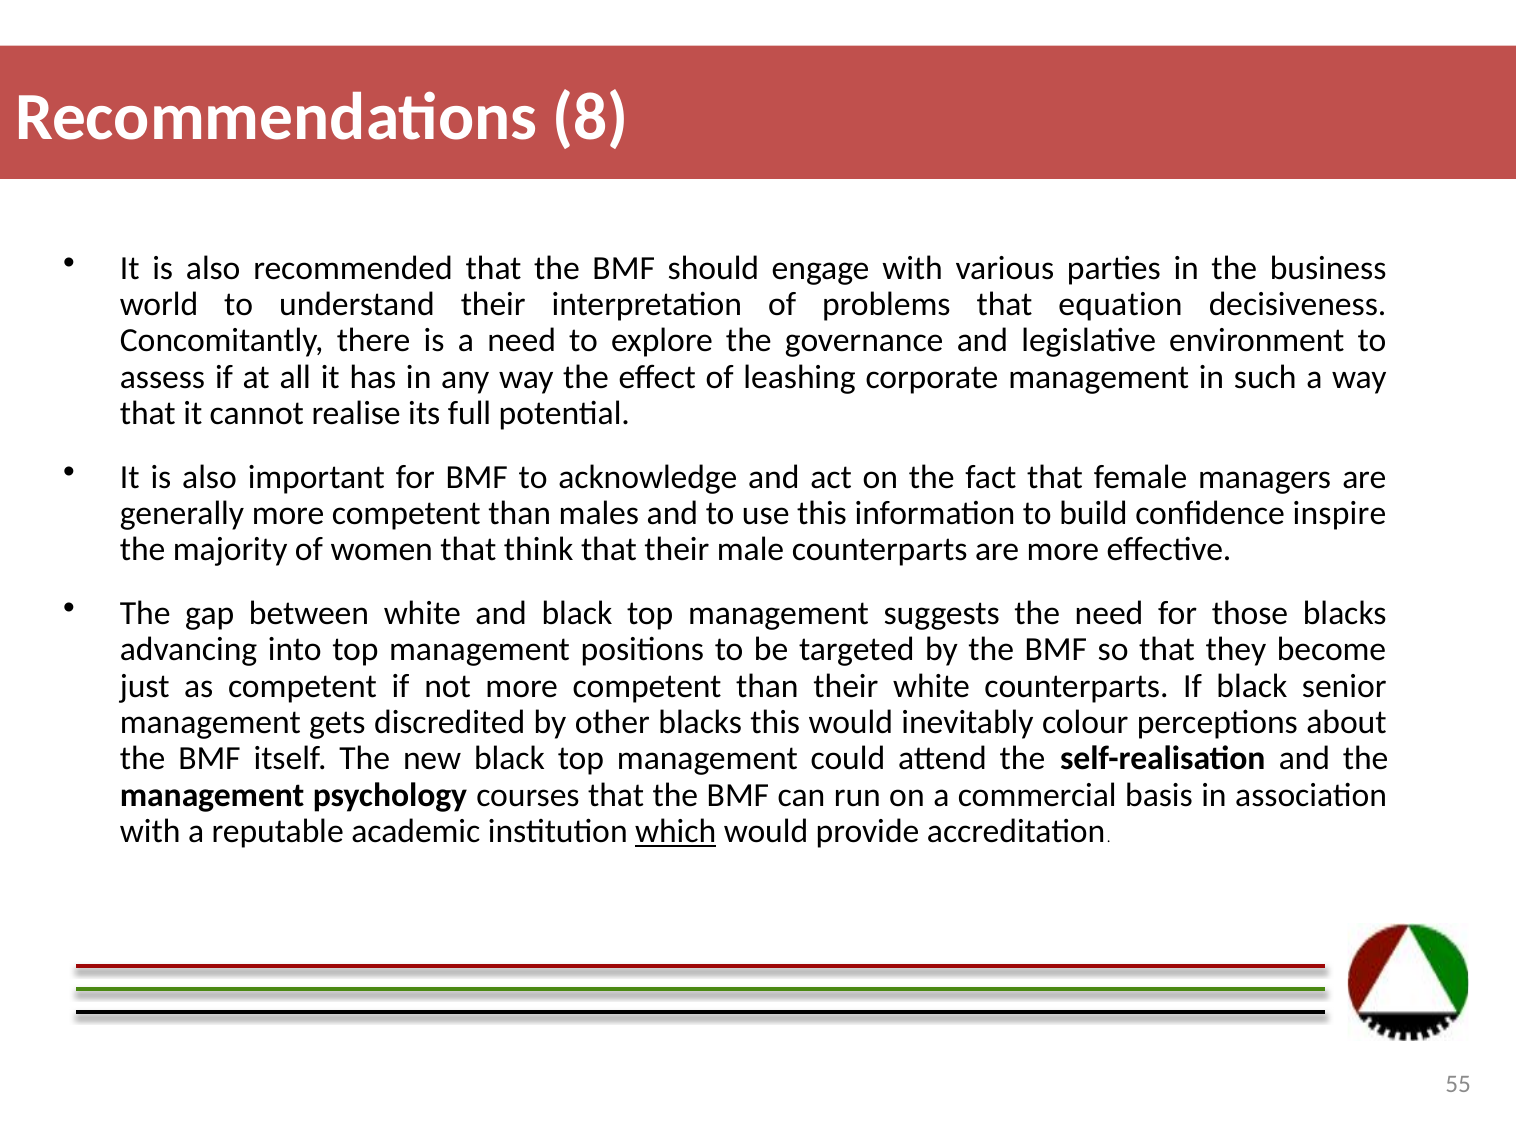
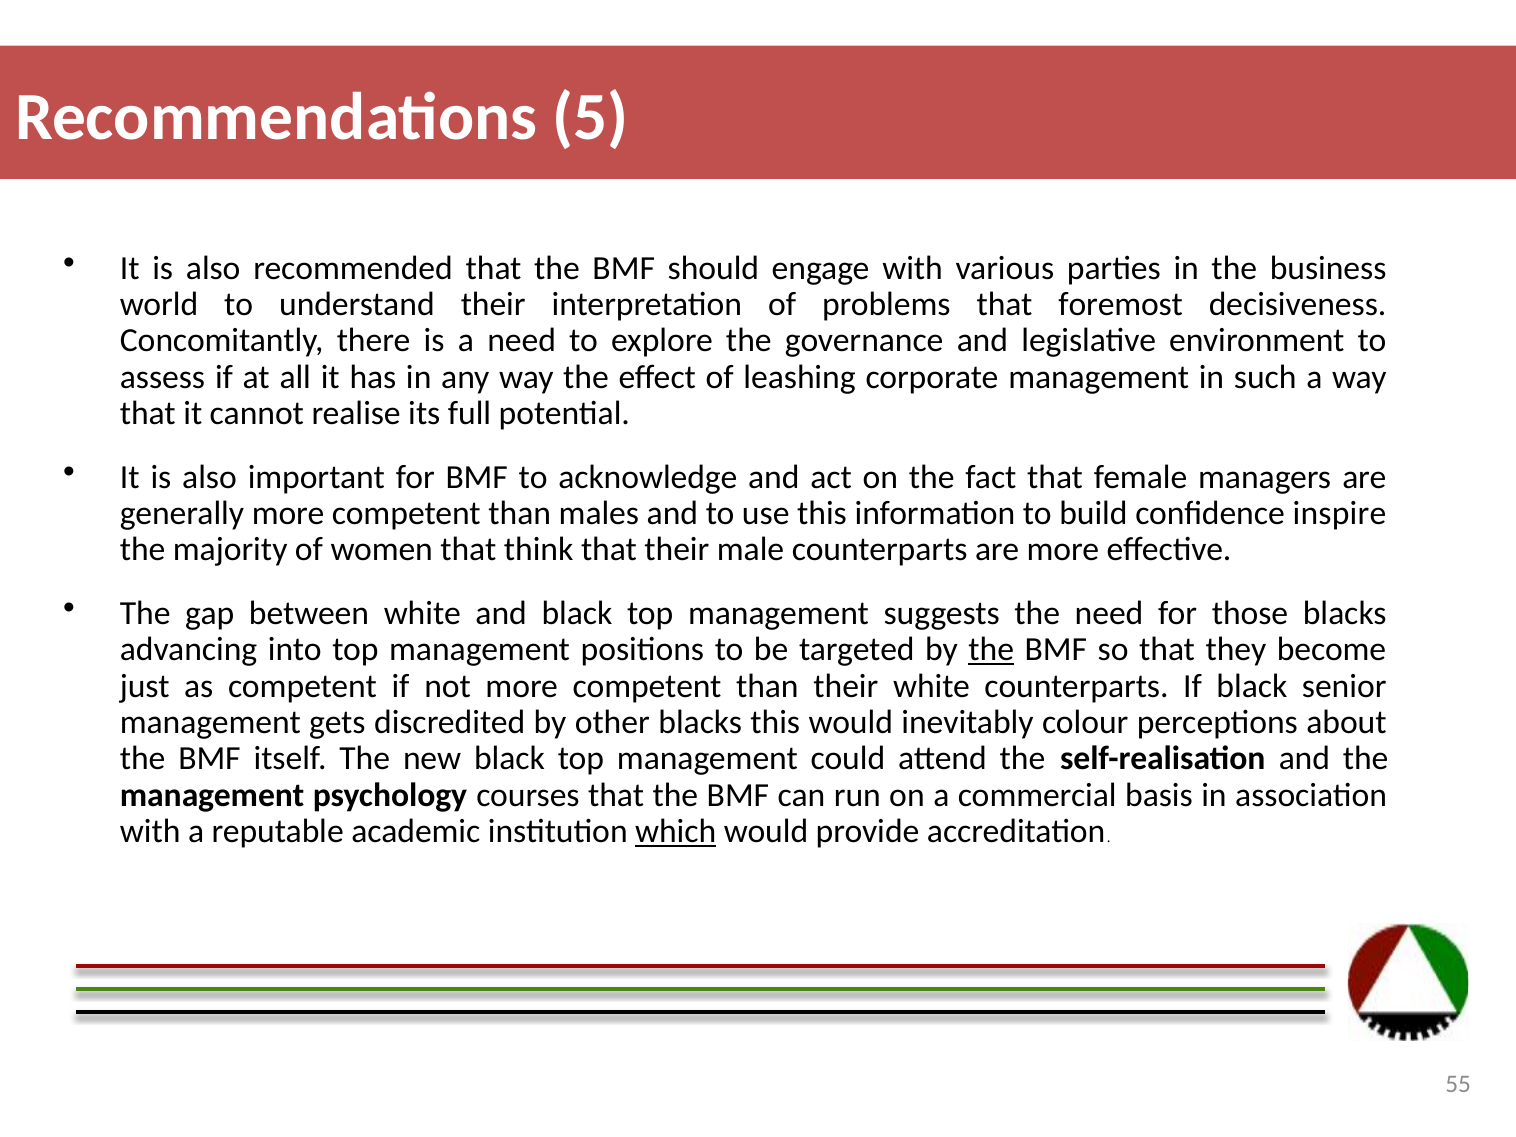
8: 8 -> 5
equation: equation -> foremost
the at (991, 650) underline: none -> present
